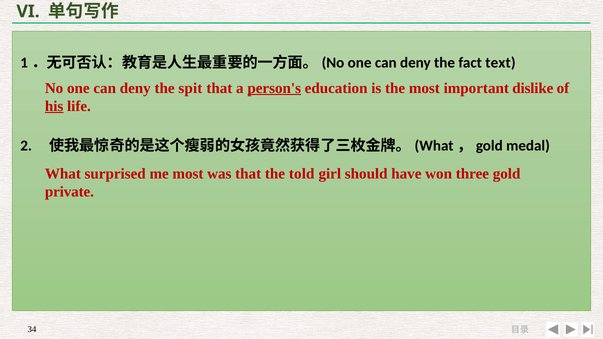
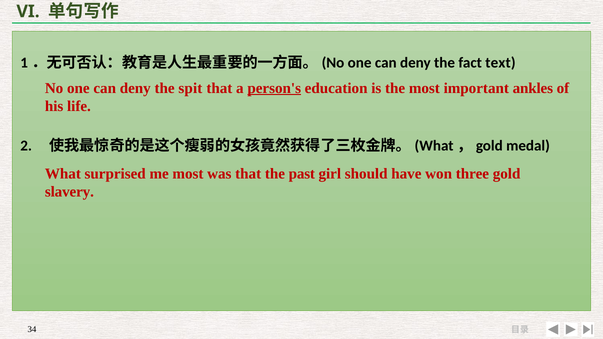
dislike: dislike -> ankles
his underline: present -> none
told: told -> past
private: private -> slavery
